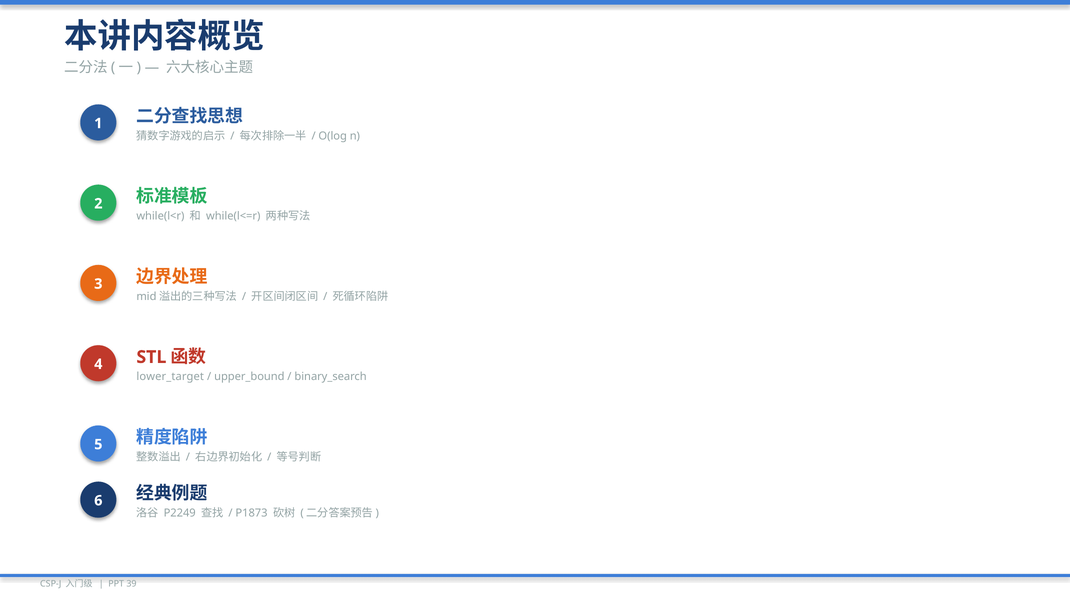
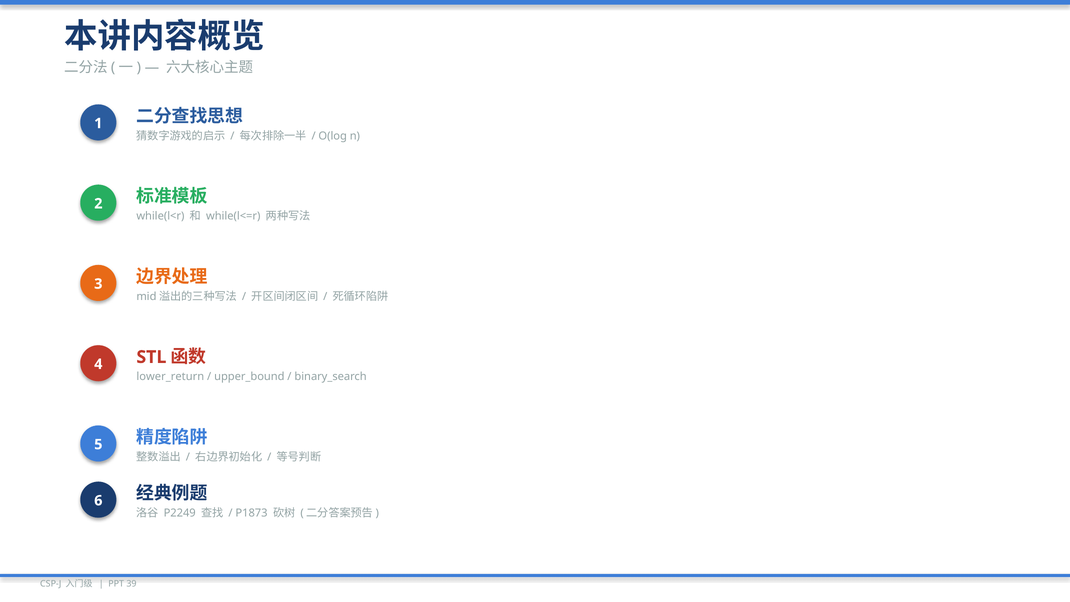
lower_target: lower_target -> lower_return
